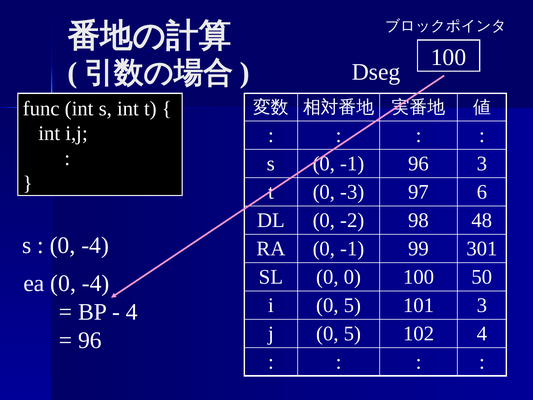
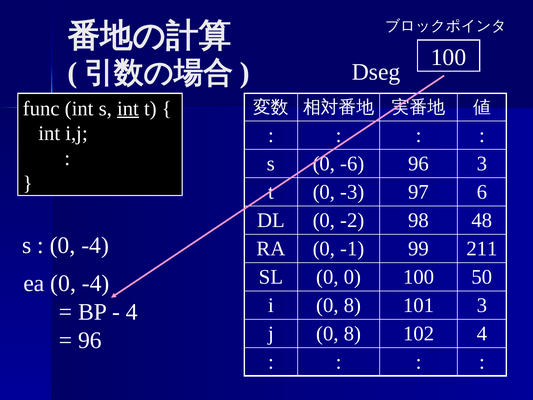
int at (128, 108) underline: none -> present
s 0 -1: -1 -> -6
301: 301 -> 211
i 0 5: 5 -> 8
j 0 5: 5 -> 8
